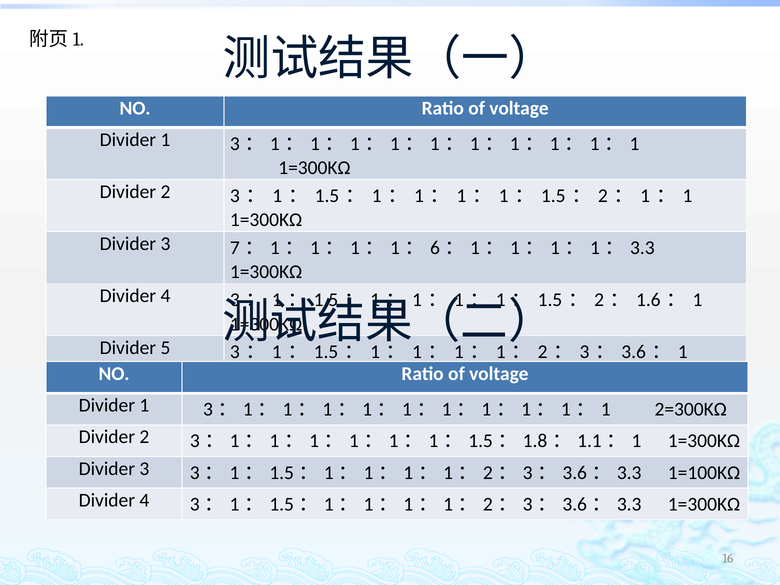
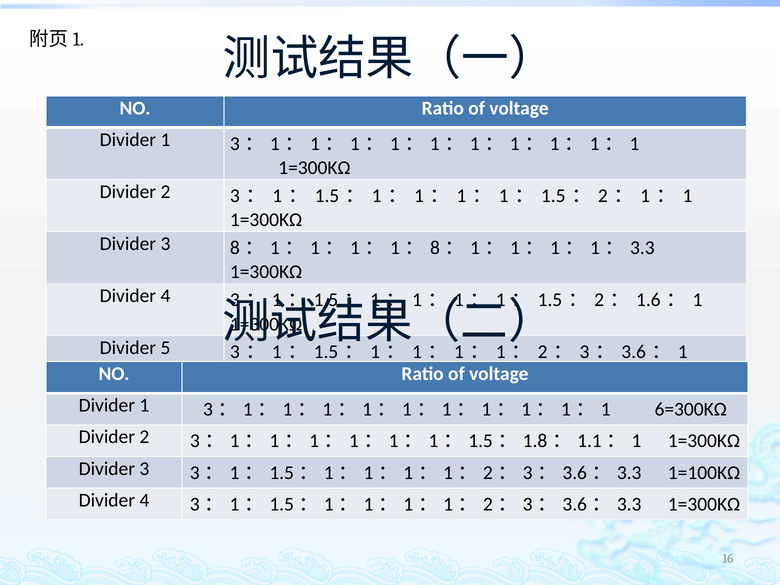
3 7: 7 -> 8
6 at (435, 248): 6 -> 8
2=300KΩ: 2=300KΩ -> 6=300KΩ
